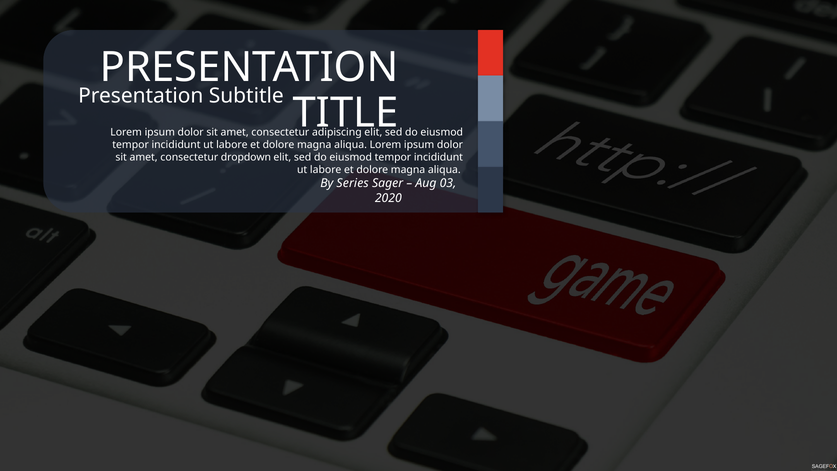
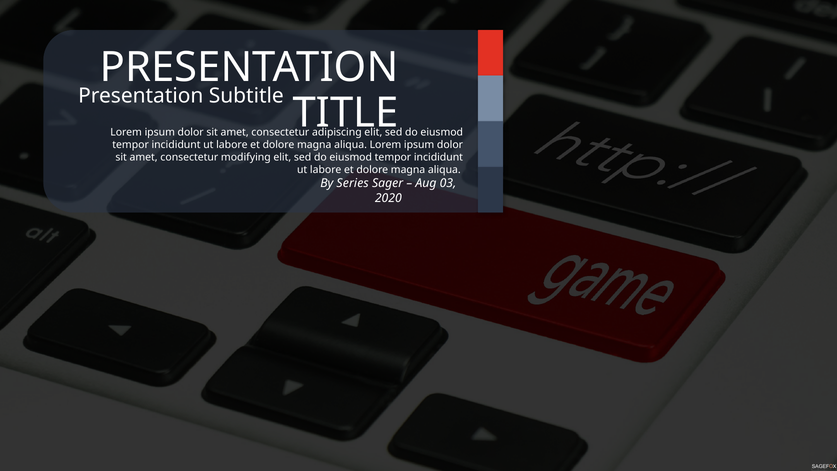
dropdown: dropdown -> modifying
